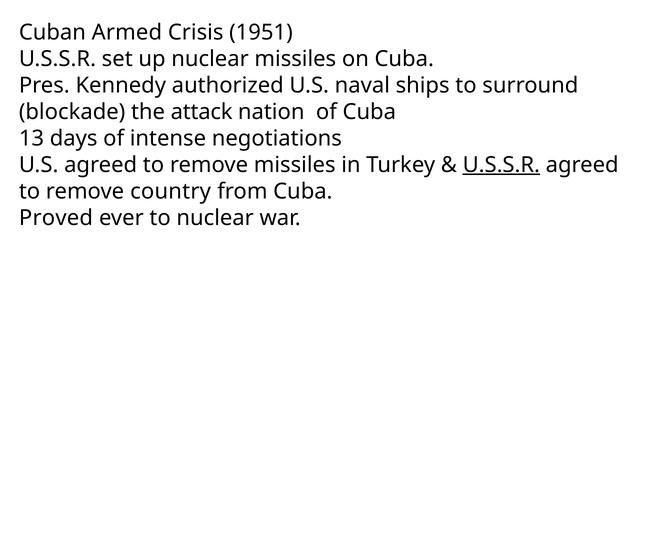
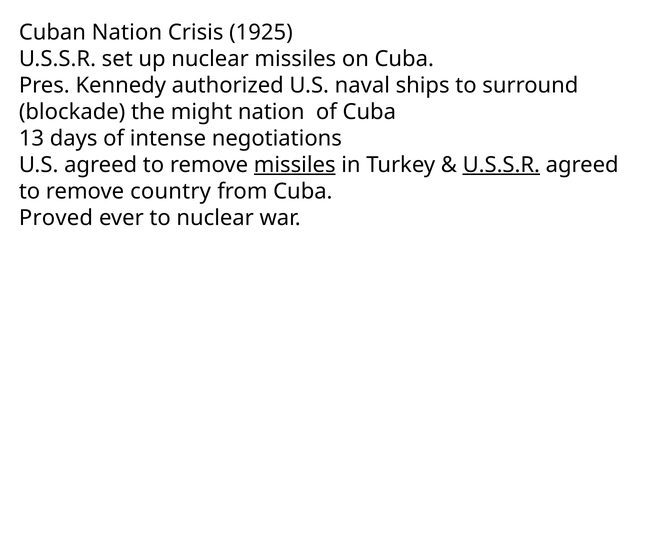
Cuban Armed: Armed -> Nation
1951: 1951 -> 1925
attack: attack -> might
missiles at (295, 165) underline: none -> present
